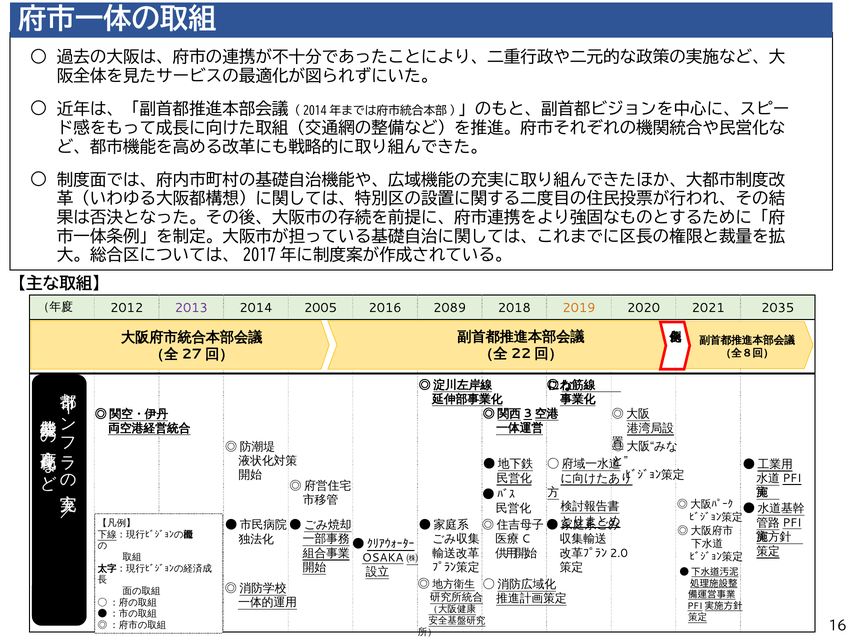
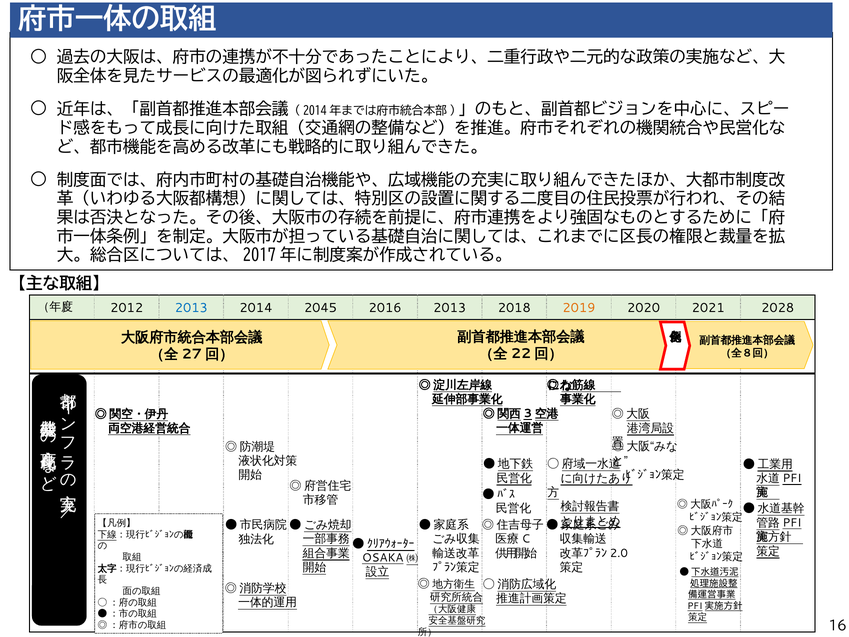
2013 at (191, 308) colour: purple -> blue
2005: 2005 -> 2045
2016 2089: 2089 -> 2013
2035: 2035 -> 2028
